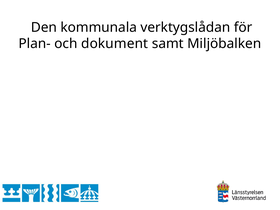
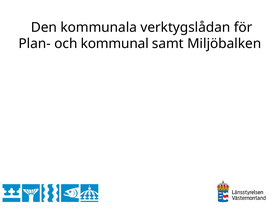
dokument: dokument -> kommunal
